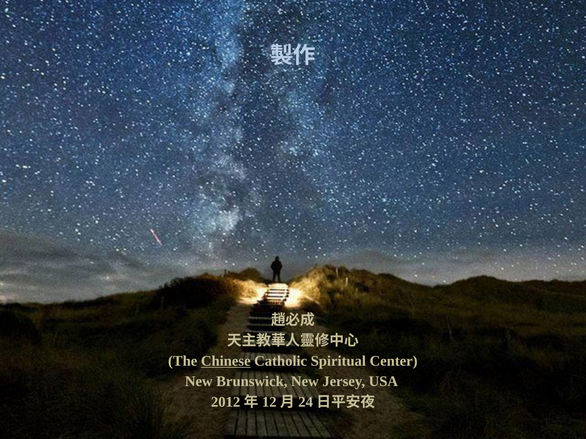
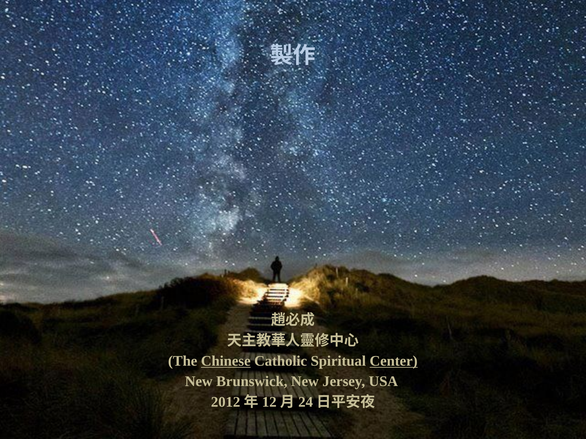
Center underline: none -> present
